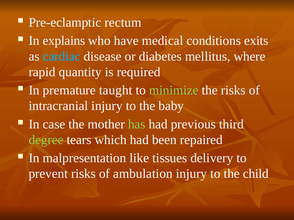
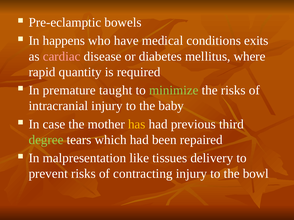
rectum: rectum -> bowels
explains: explains -> happens
cardiac colour: light blue -> pink
has colour: light green -> yellow
ambulation: ambulation -> contracting
child: child -> bowl
